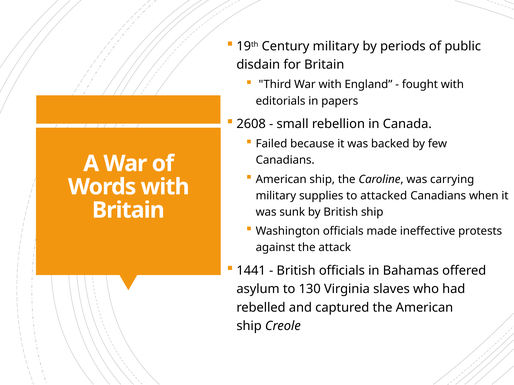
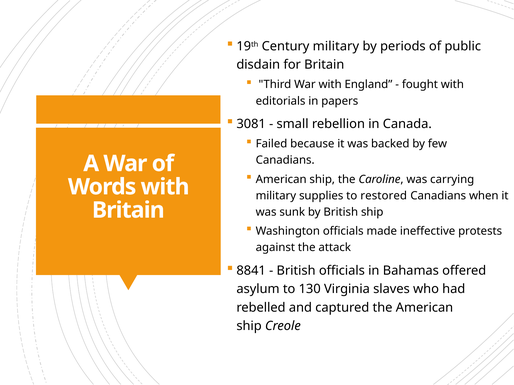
2608: 2608 -> 3081
attacked: attacked -> restored
1441: 1441 -> 8841
